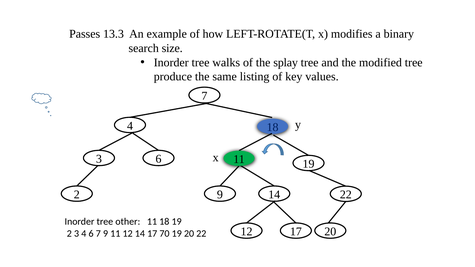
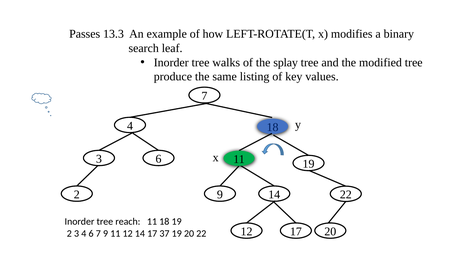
size: size -> leaf
other: other -> reach
70: 70 -> 37
